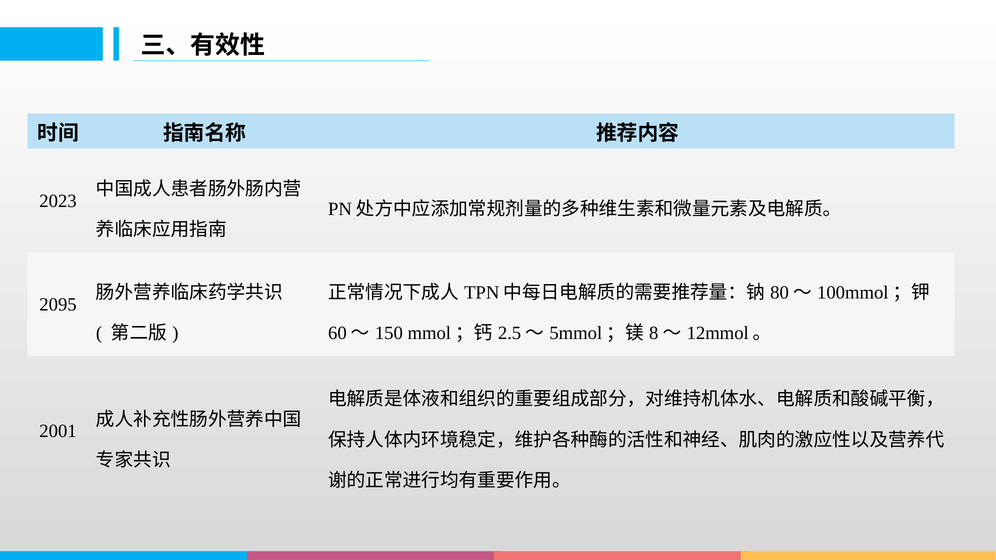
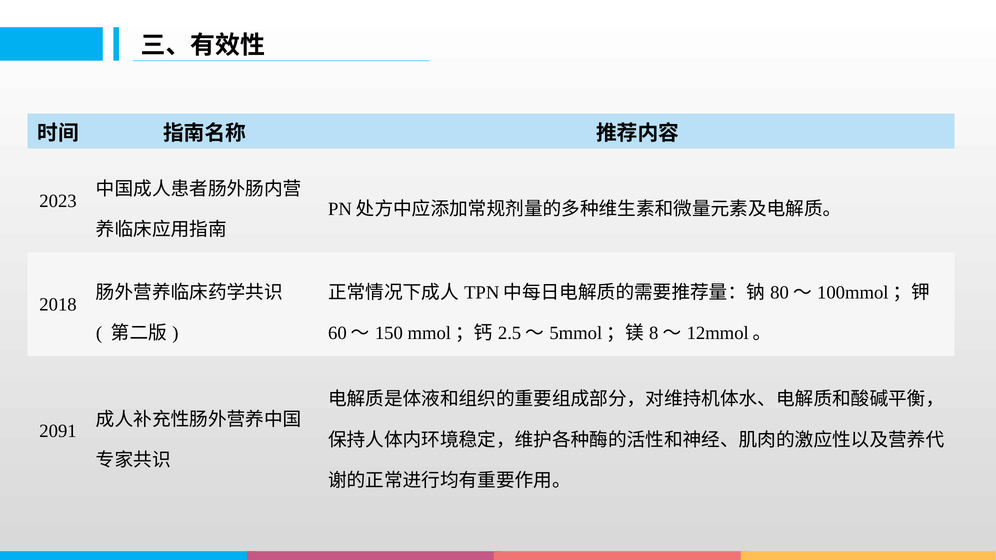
2095: 2095 -> 2018
2001: 2001 -> 2091
